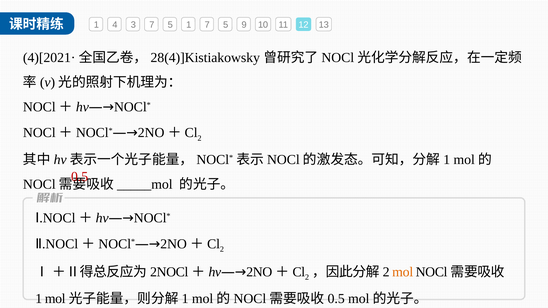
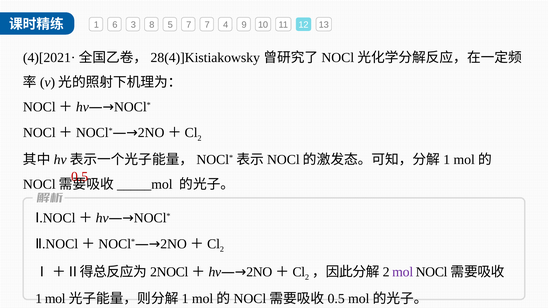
4: 4 -> 6
3 7: 7 -> 8
5 1: 1 -> 7
5 at (226, 25): 5 -> 4
mol colour: orange -> purple
